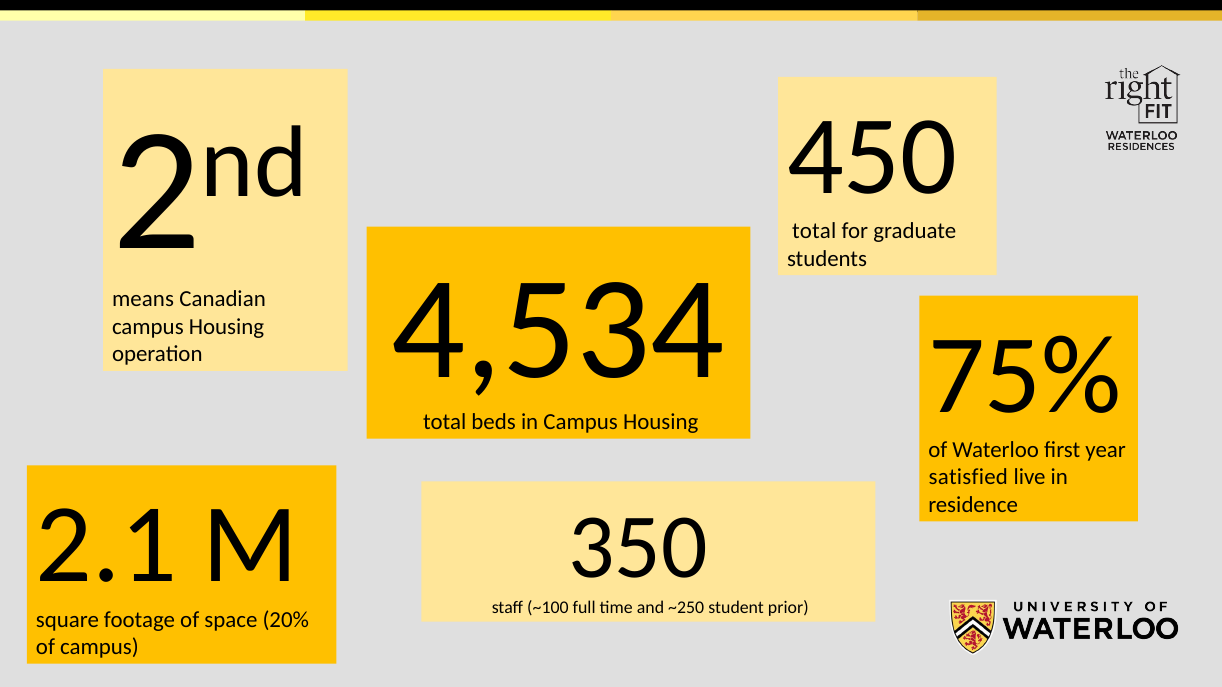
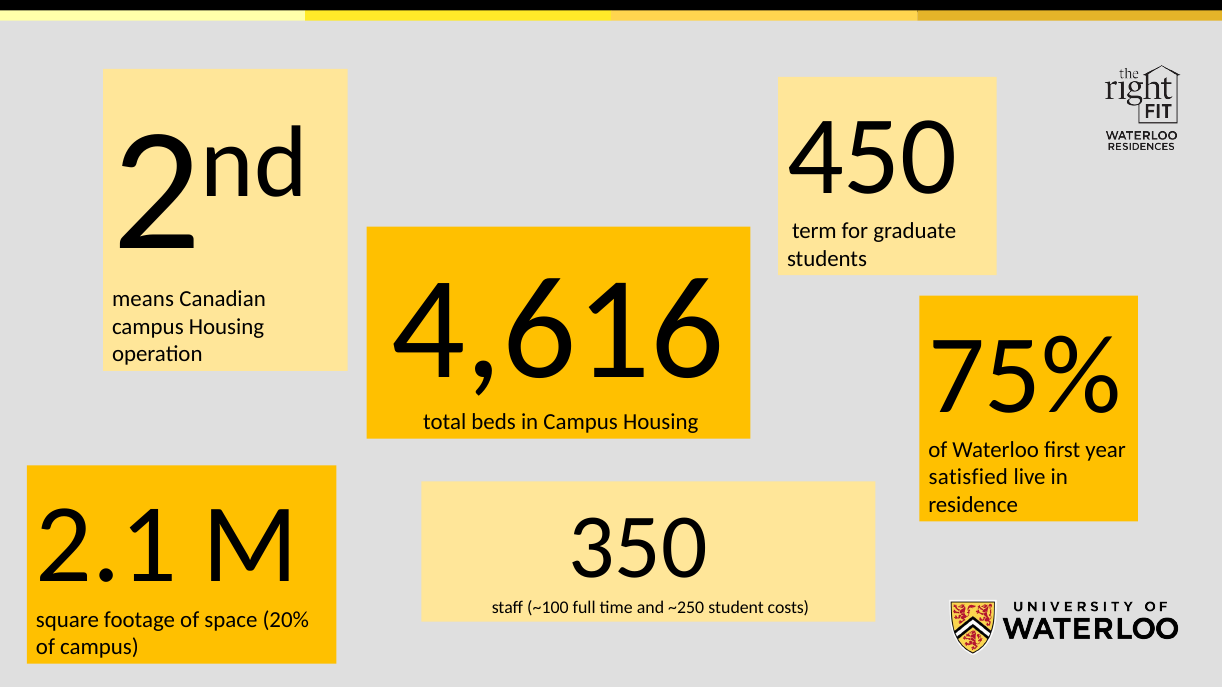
total at (814, 231): total -> term
4,534: 4,534 -> 4,616
prior: prior -> costs
